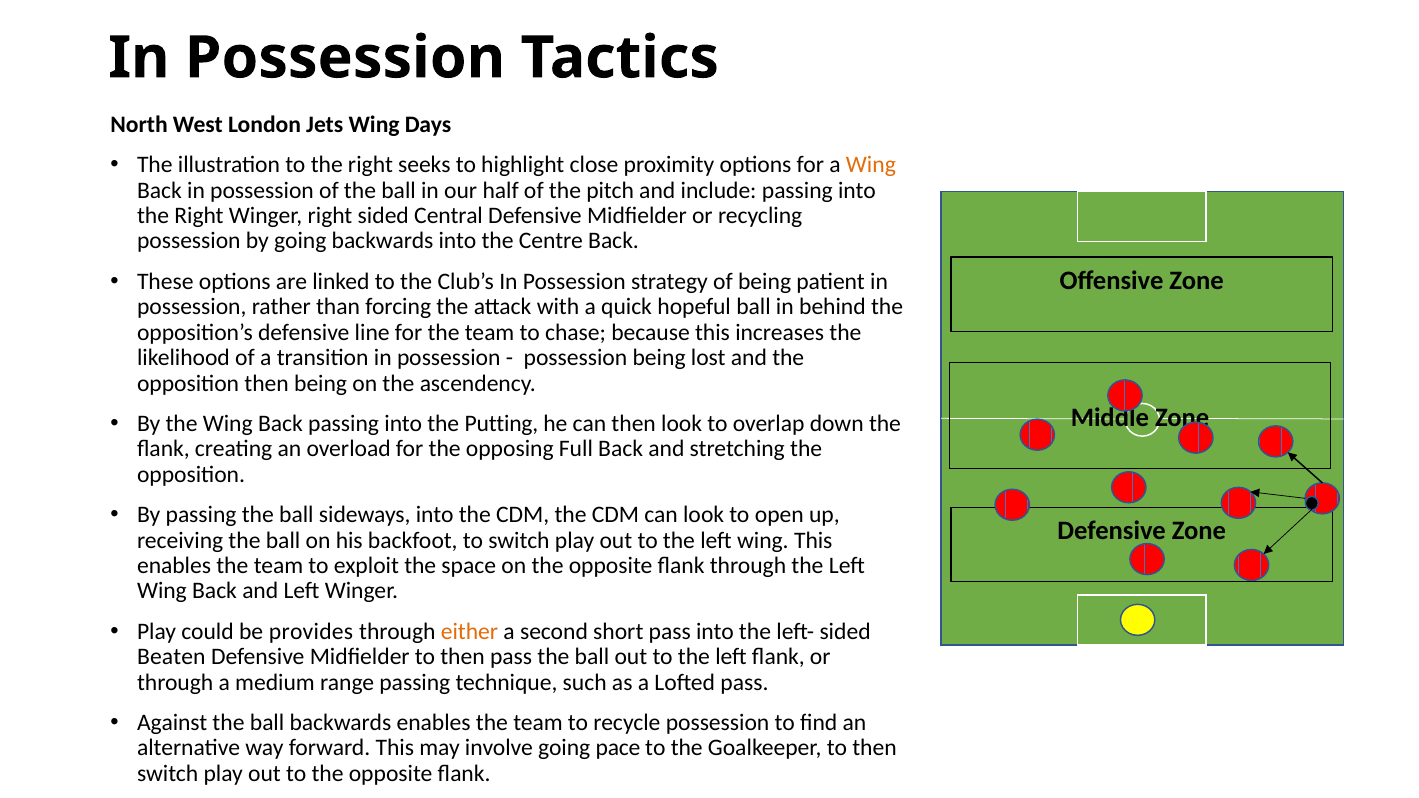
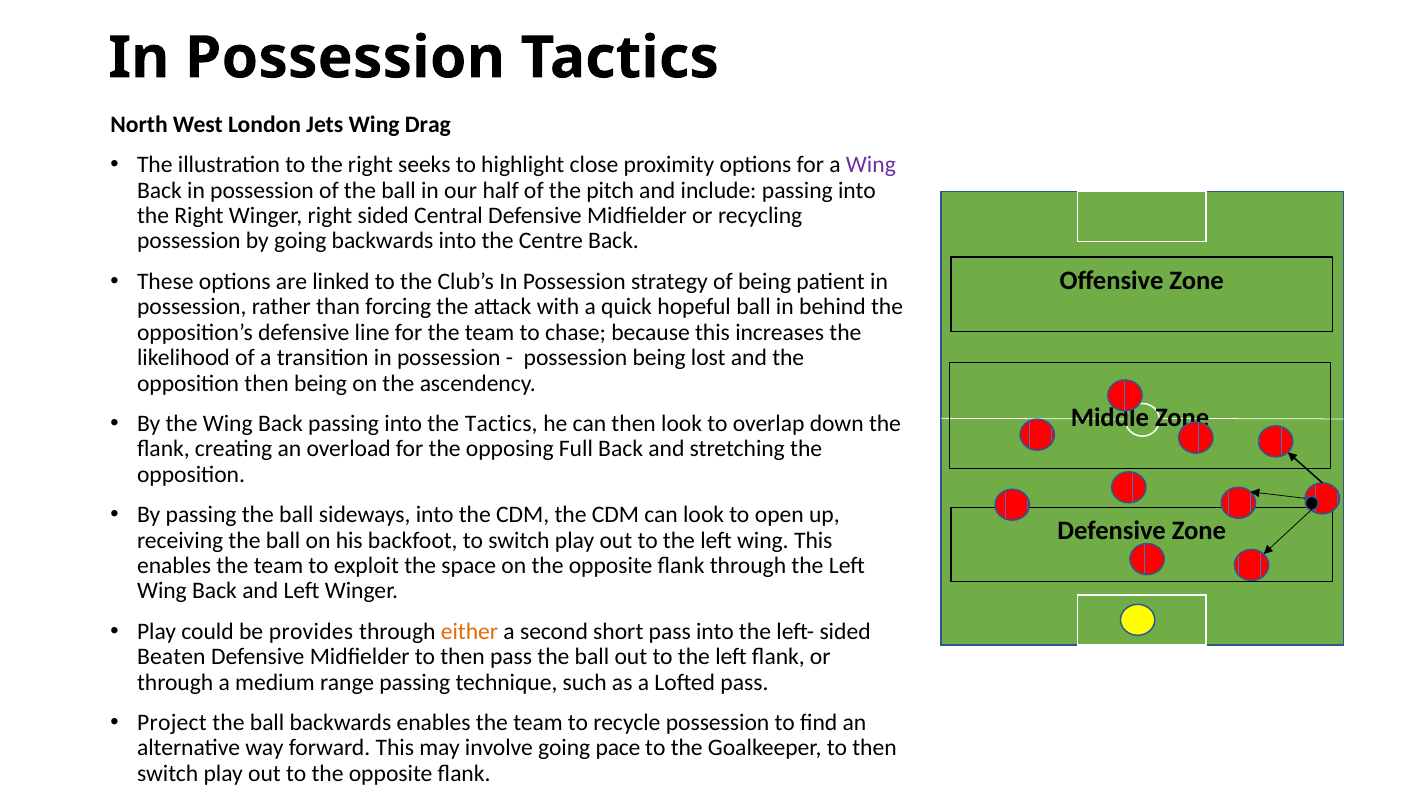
Days: Days -> Drag
Wing at (871, 165) colour: orange -> purple
the Putting: Putting -> Tactics
Against: Against -> Project
